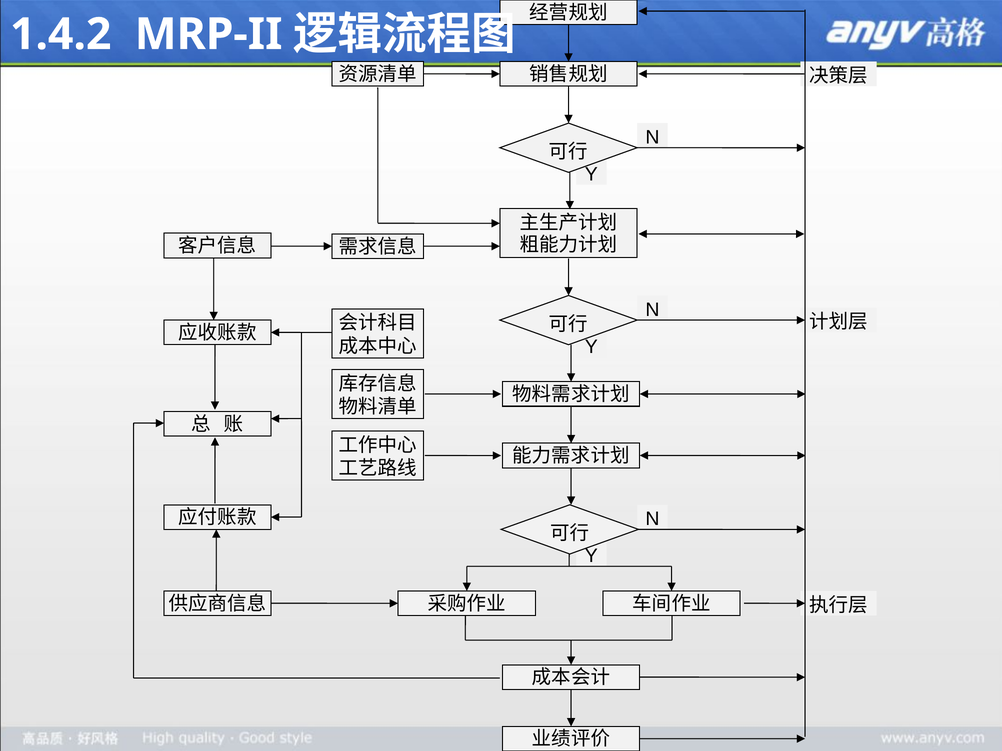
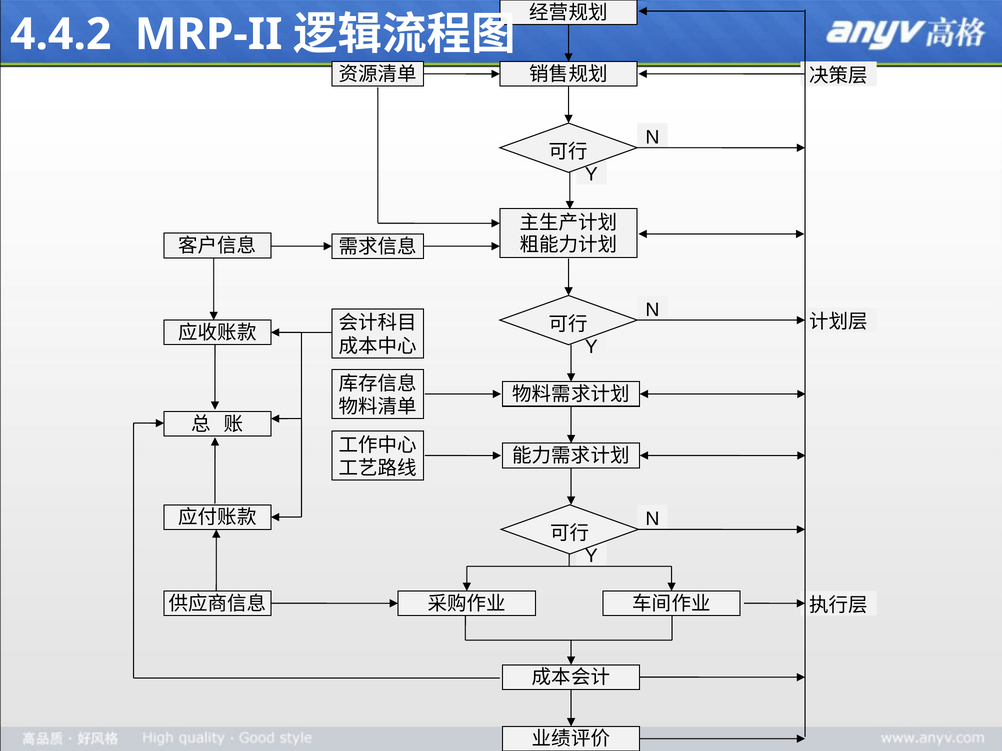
1.4.2: 1.4.2 -> 4.4.2
